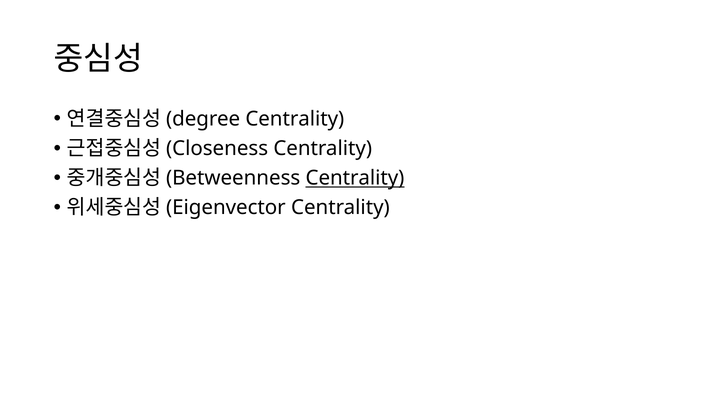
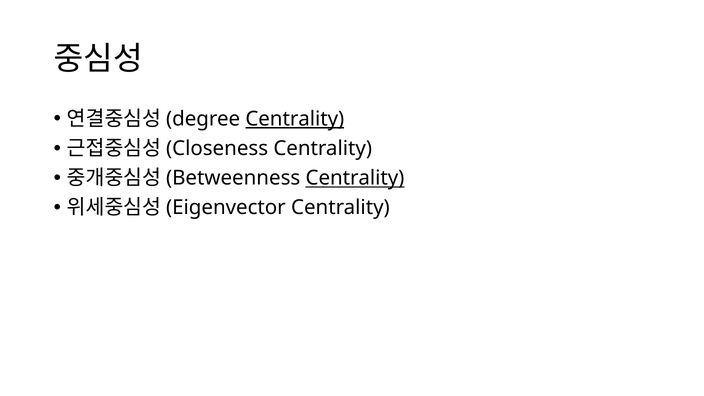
Centrality at (295, 119) underline: none -> present
